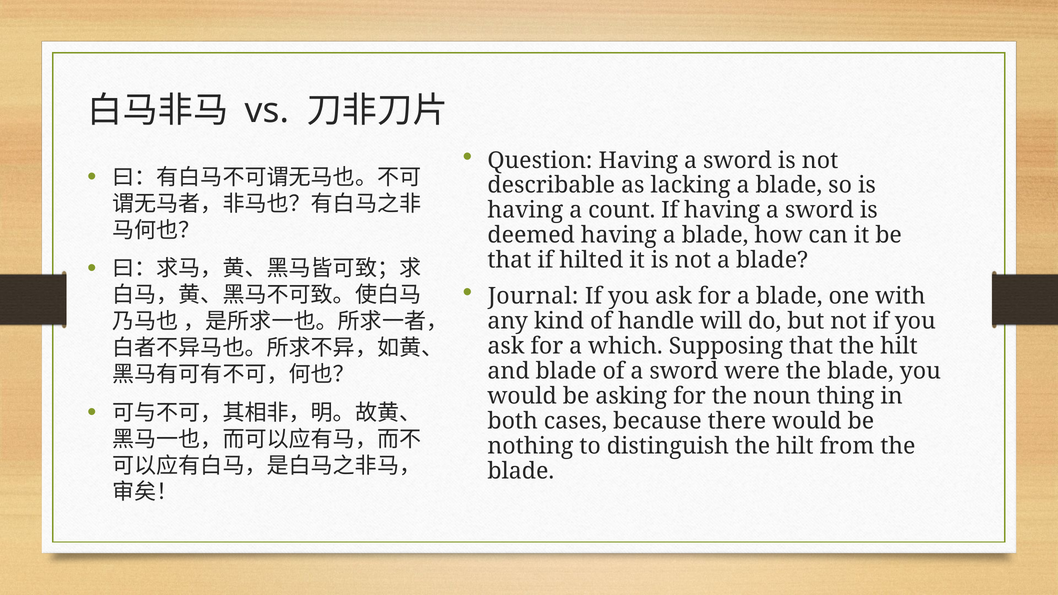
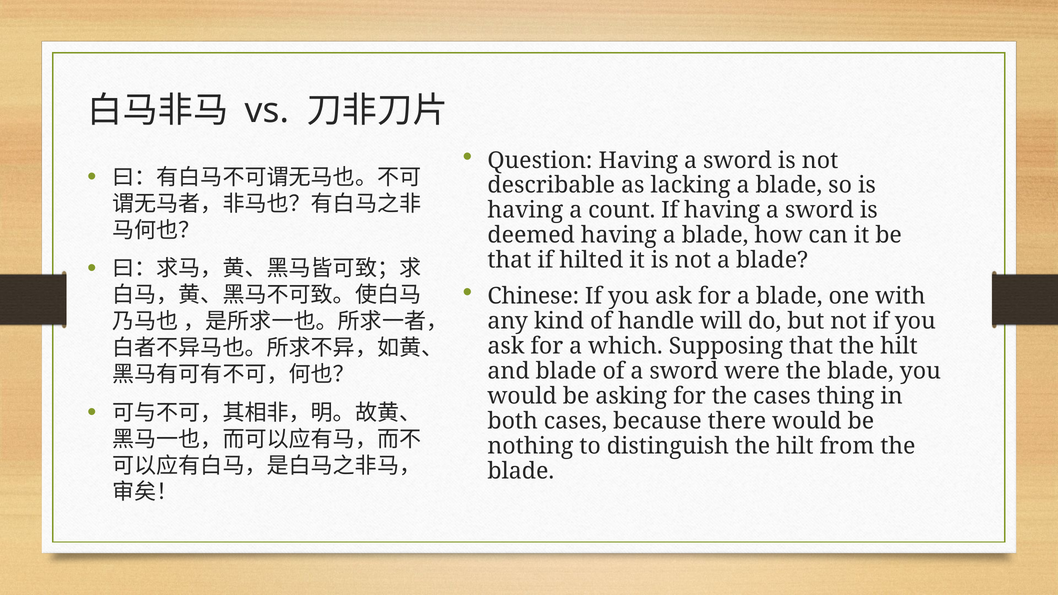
Journal: Journal -> Chinese
the noun: noun -> cases
